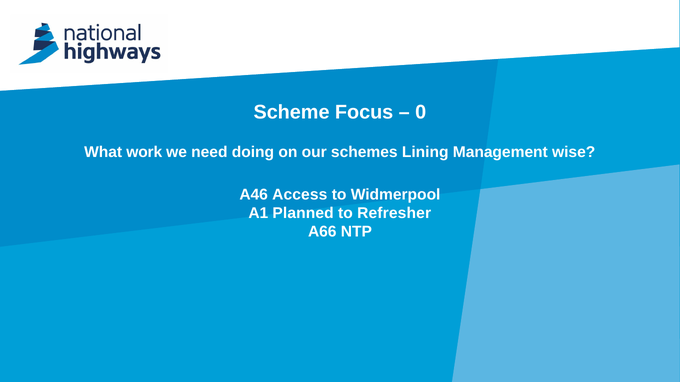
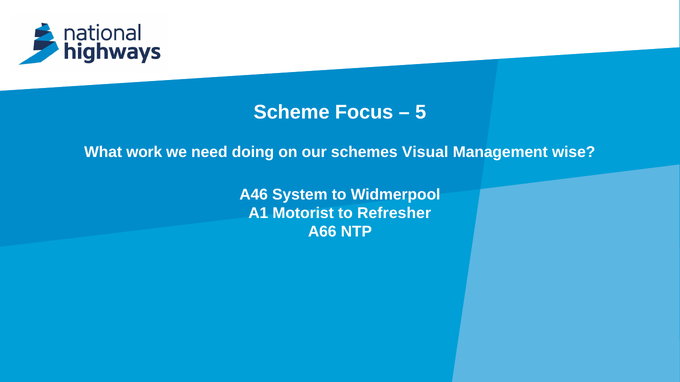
0: 0 -> 5
Lining: Lining -> Visual
Access: Access -> System
Planned: Planned -> Motorist
